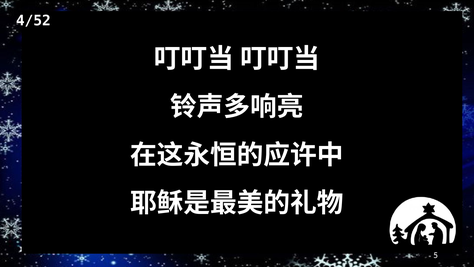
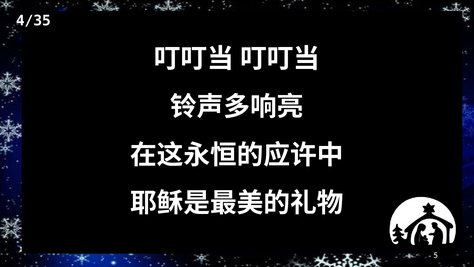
4/52: 4/52 -> 4/35
